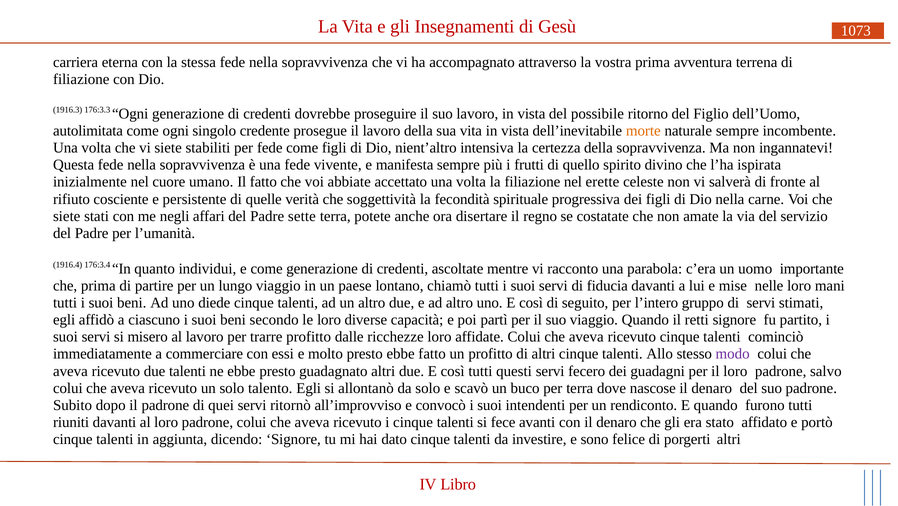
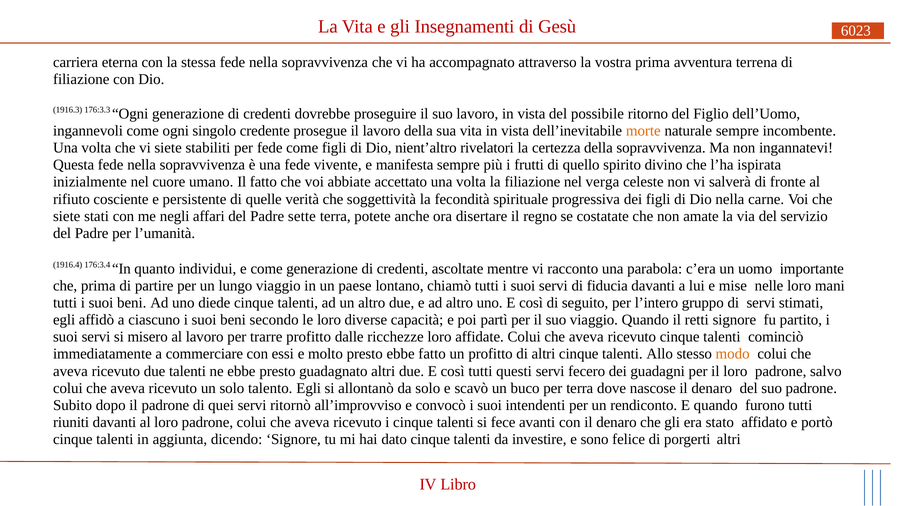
1073: 1073 -> 6023
autolimitata: autolimitata -> ingannevoli
intensiva: intensiva -> rivelatori
erette: erette -> verga
modo colour: purple -> orange
